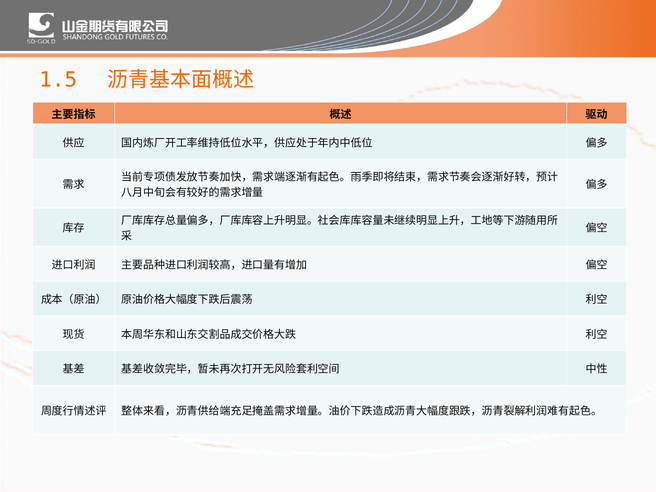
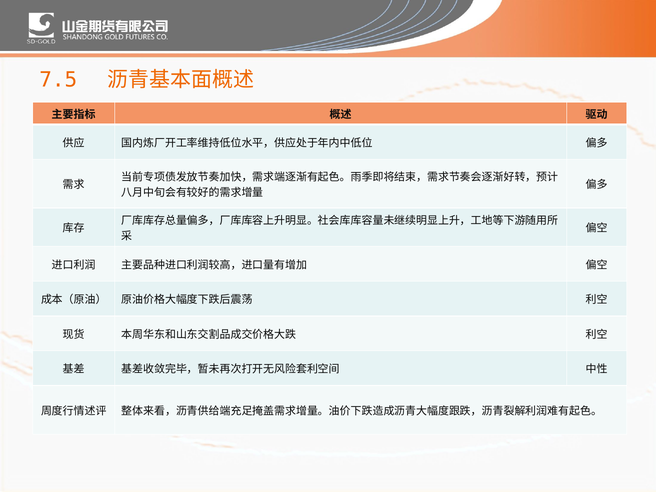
1.5: 1.5 -> 7.5
